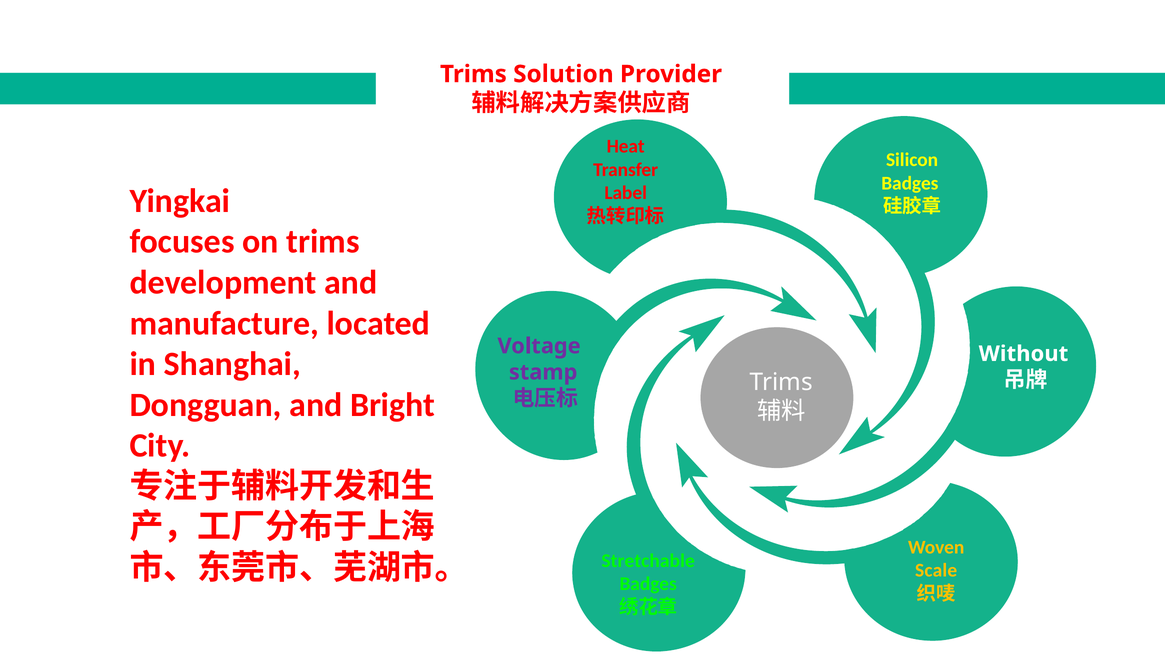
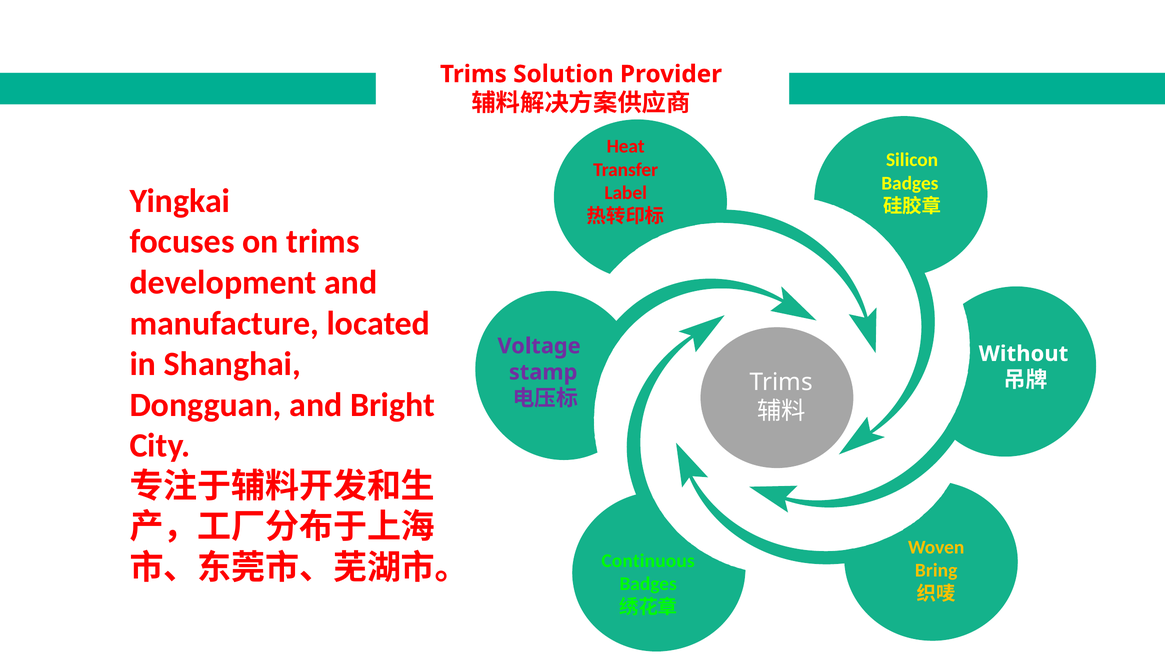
Stretchable: Stretchable -> Continuous
Scale: Scale -> Bring
